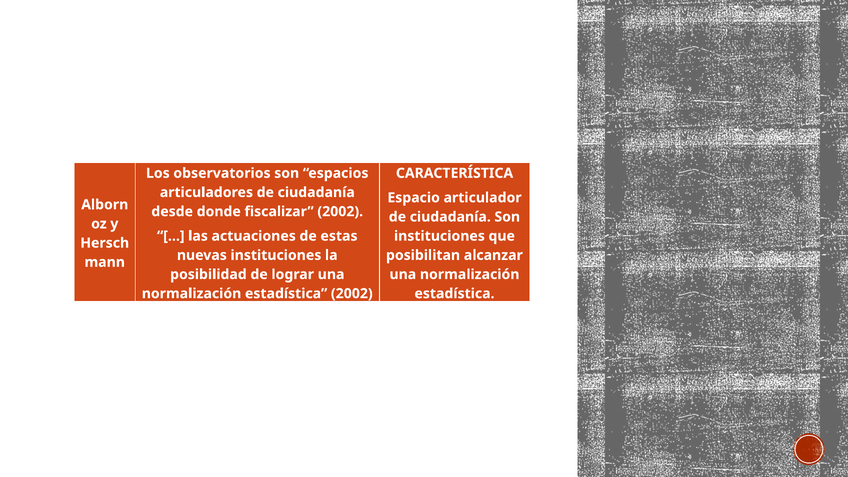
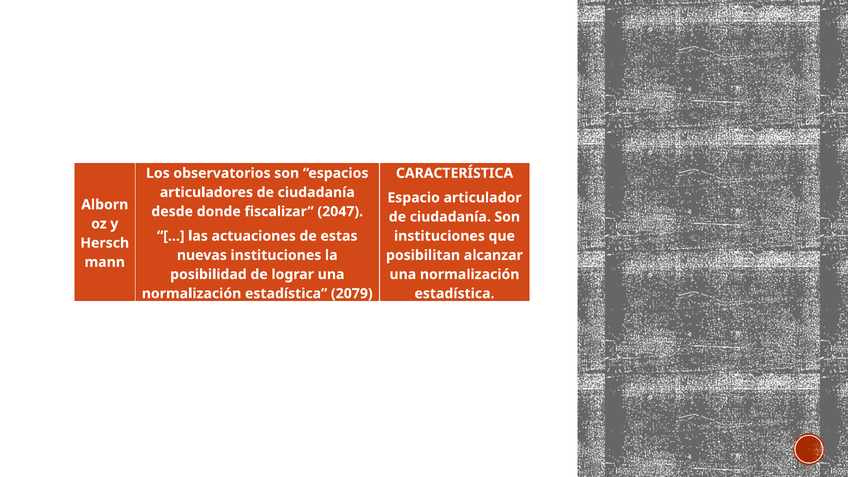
fiscalizar 2002: 2002 -> 2047
estadística 2002: 2002 -> 2079
